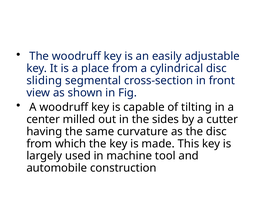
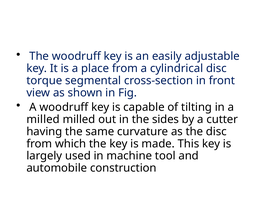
sliding: sliding -> torque
center at (43, 119): center -> milled
